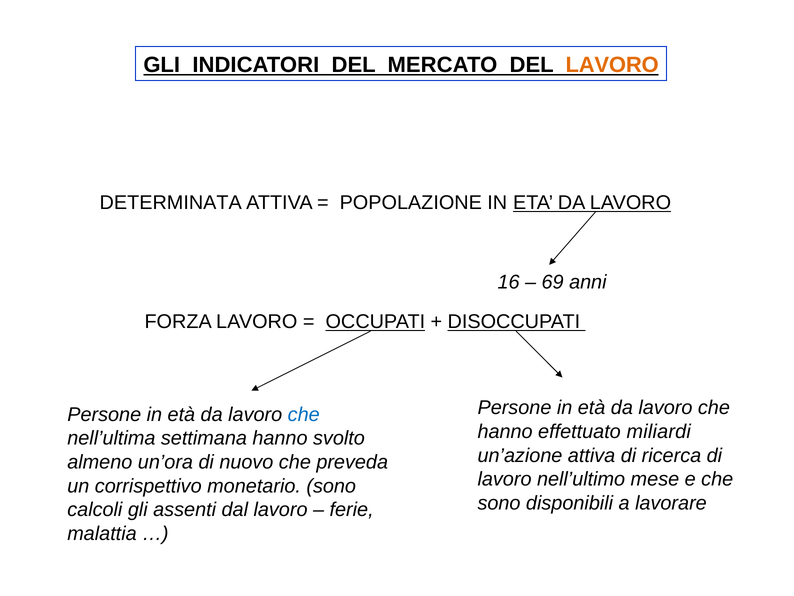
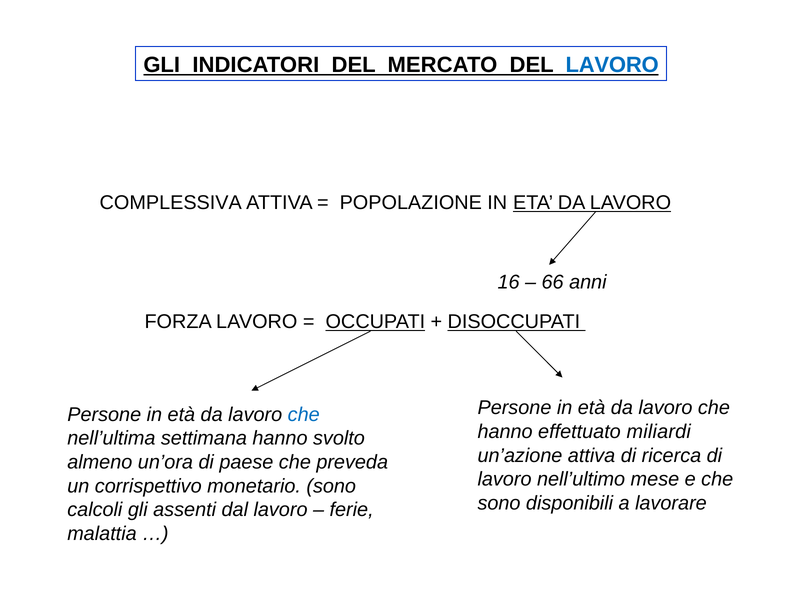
LAVORO at (612, 65) colour: orange -> blue
DETERMINATA: DETERMINATA -> COMPLESSIVA
69: 69 -> 66
nuovo: nuovo -> paese
